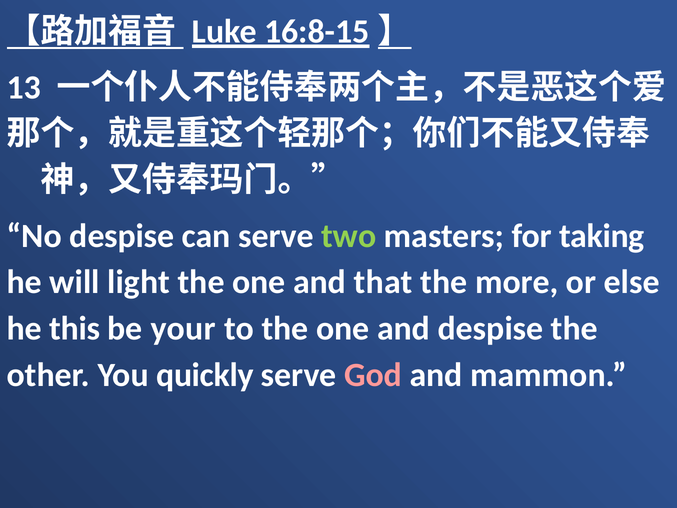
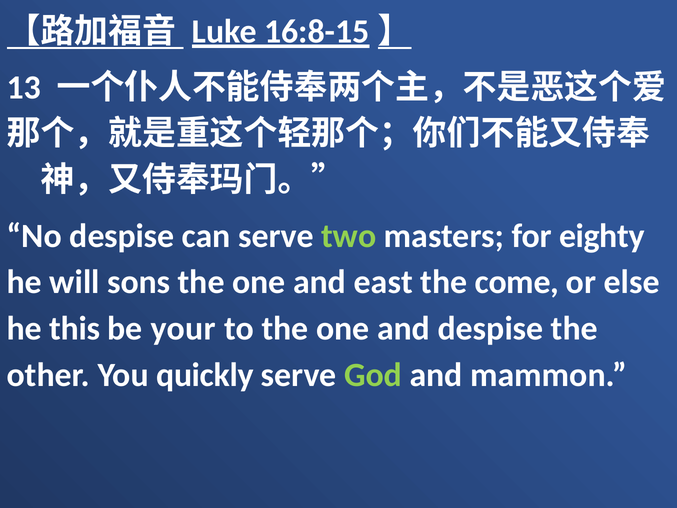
taking: taking -> eighty
light: light -> sons
that: that -> east
more: more -> come
God colour: pink -> light green
